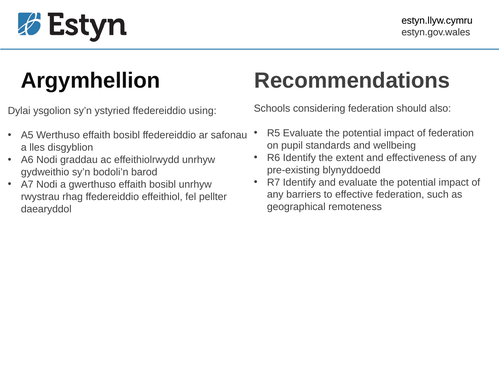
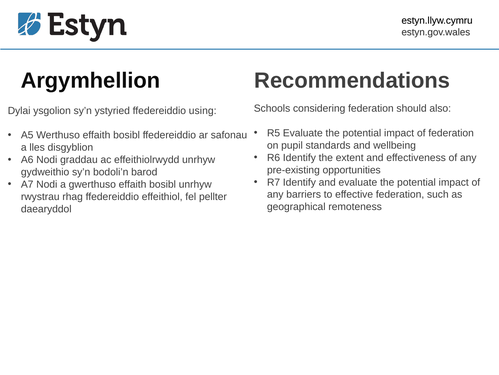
blynyddoedd: blynyddoedd -> opportunities
